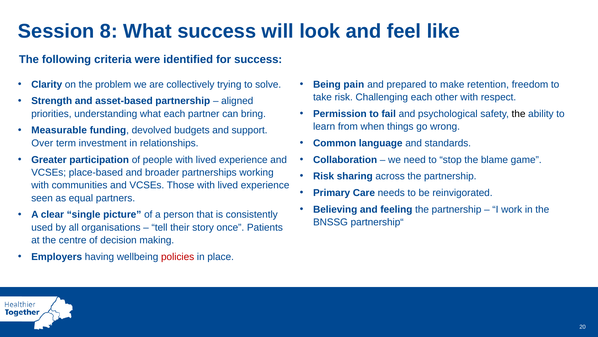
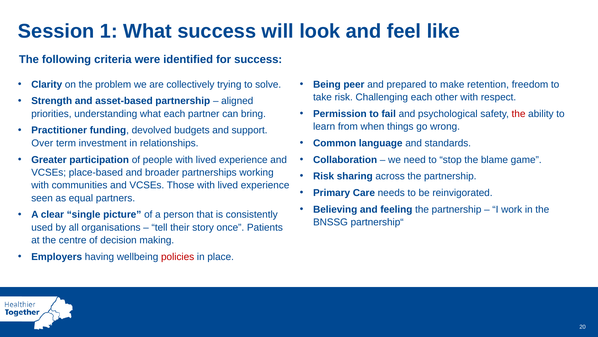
8: 8 -> 1
pain: pain -> peer
the at (519, 114) colour: black -> red
Measurable: Measurable -> Practitioner
